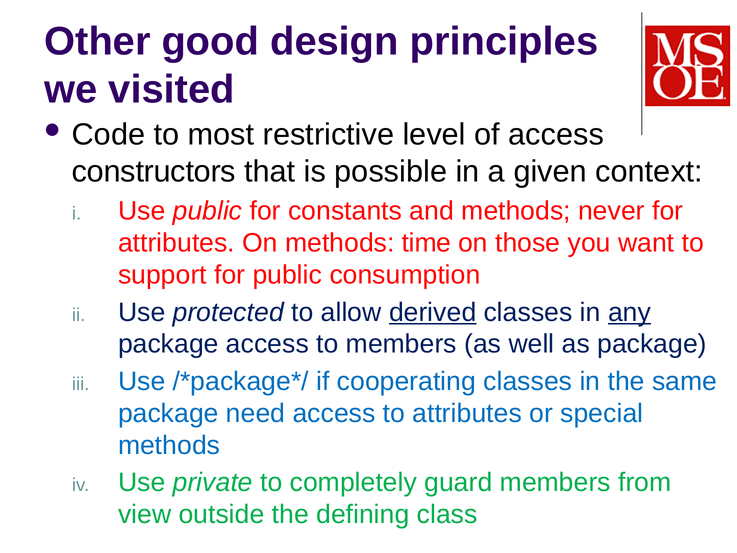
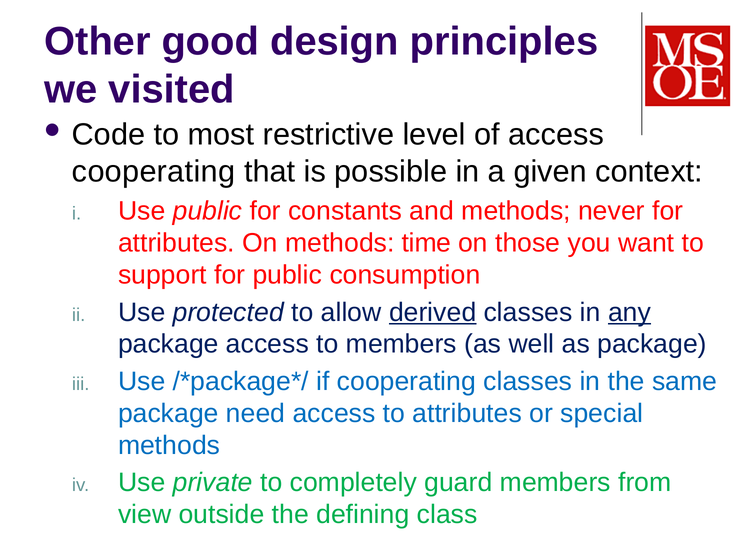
constructors at (154, 172): constructors -> cooperating
